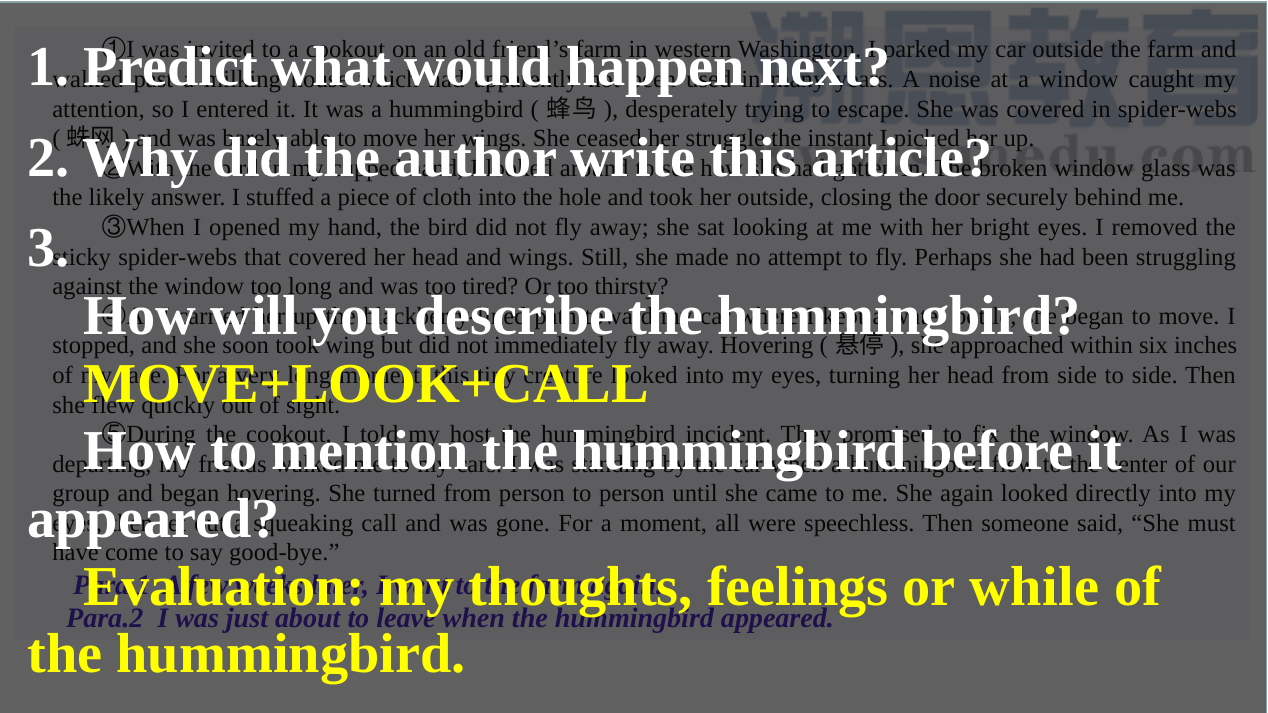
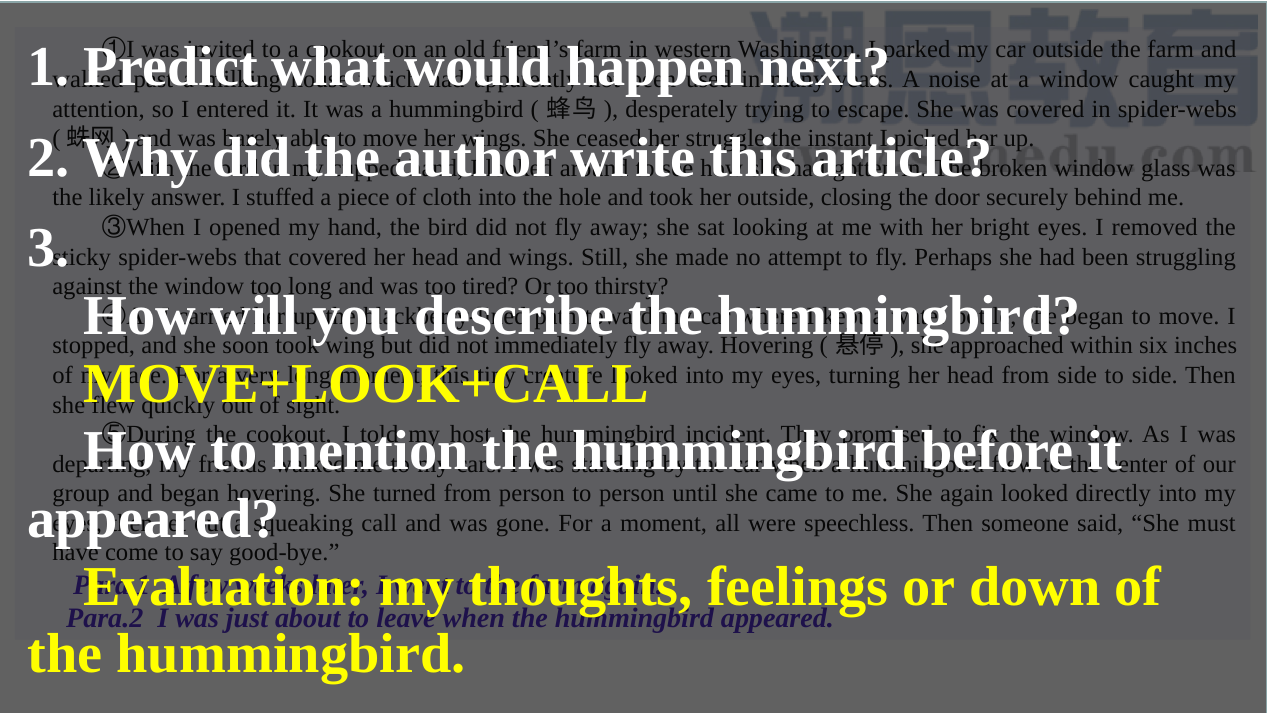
while: while -> down
